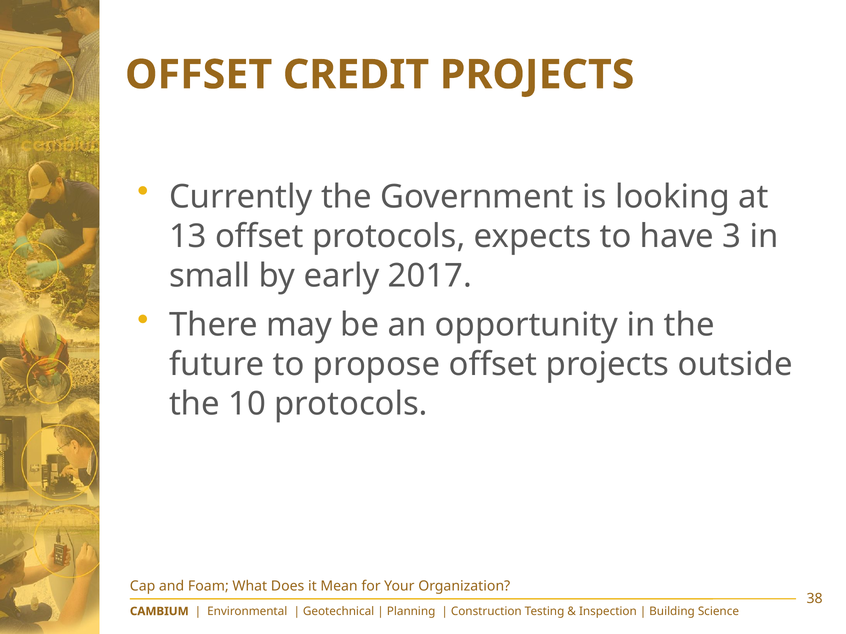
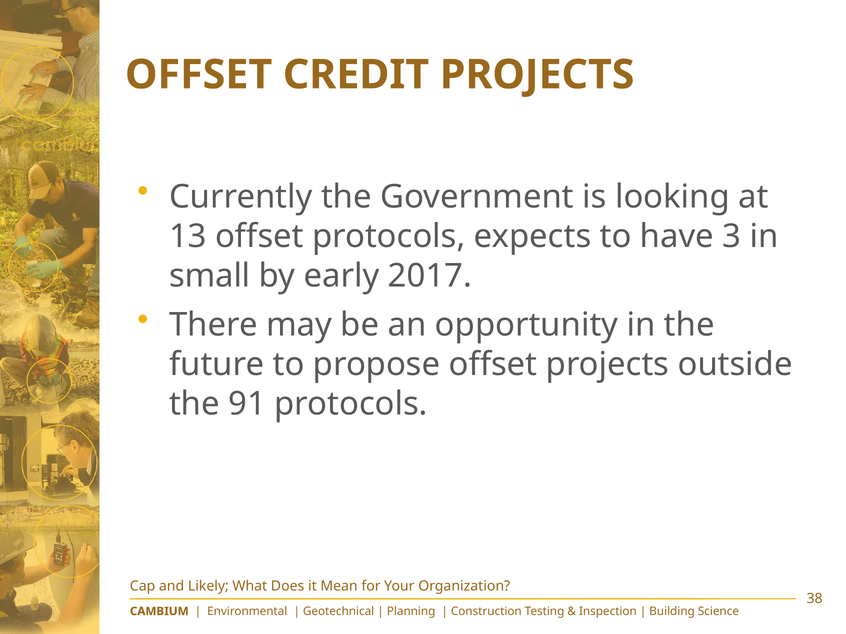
10: 10 -> 91
Foam: Foam -> Likely
